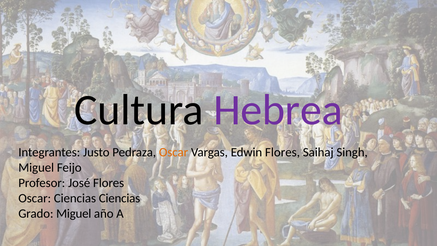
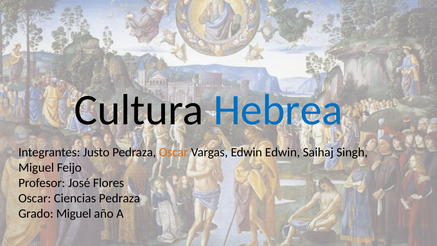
Hebrea colour: purple -> blue
Edwin Flores: Flores -> Edwin
Ciencias Ciencias: Ciencias -> Pedraza
